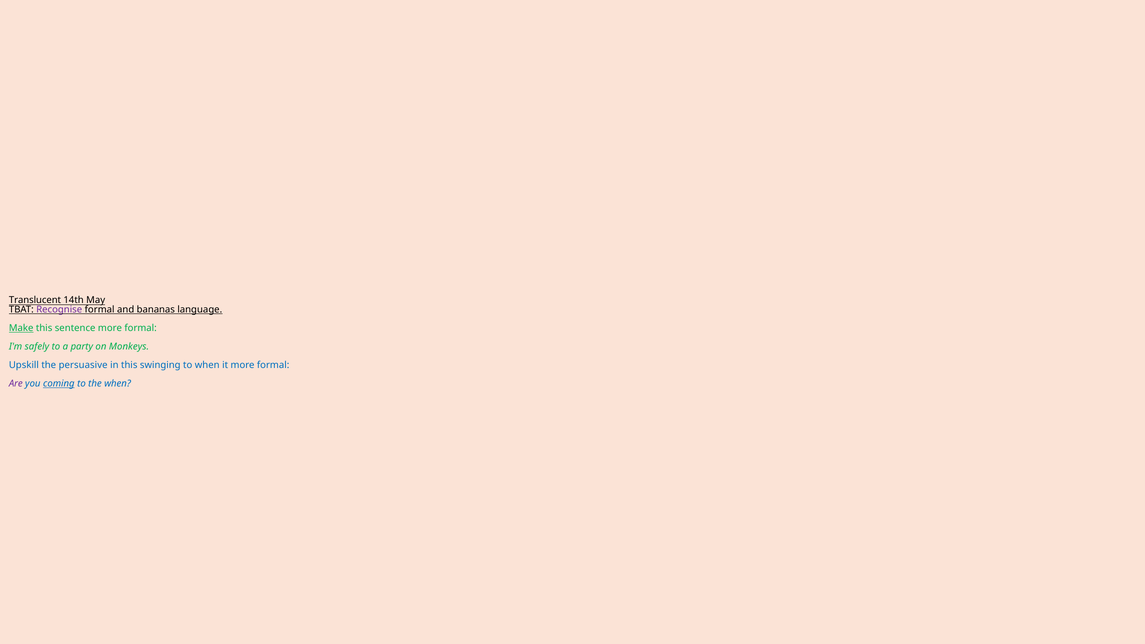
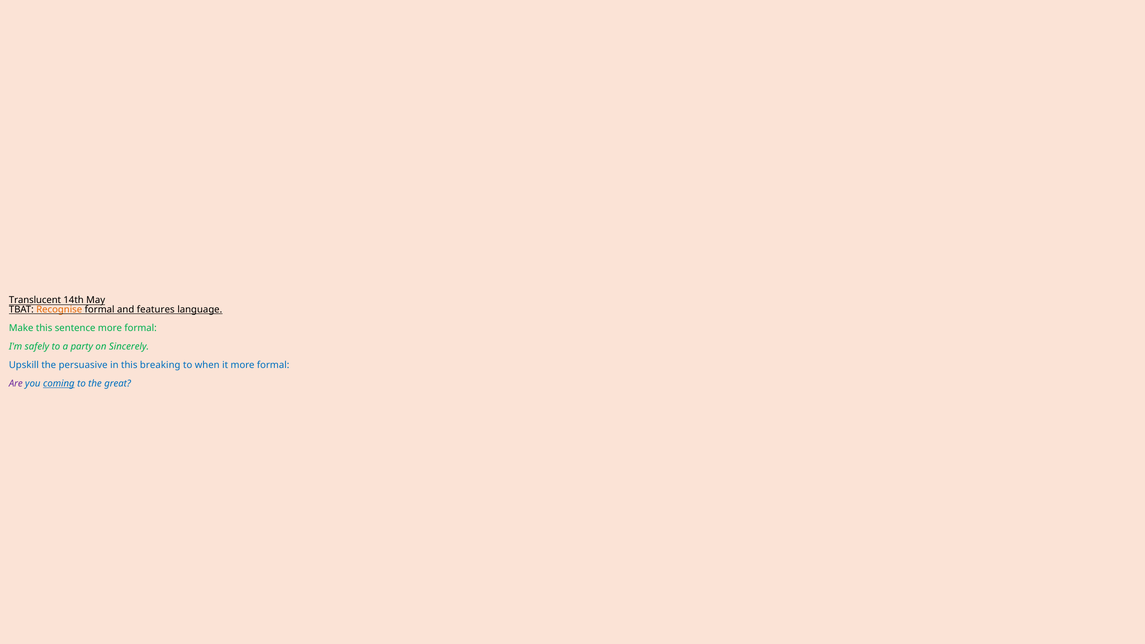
Recognise colour: purple -> orange
bananas: bananas -> features
Make underline: present -> none
Monkeys: Monkeys -> Sincerely
swinging: swinging -> breaking
the when: when -> great
